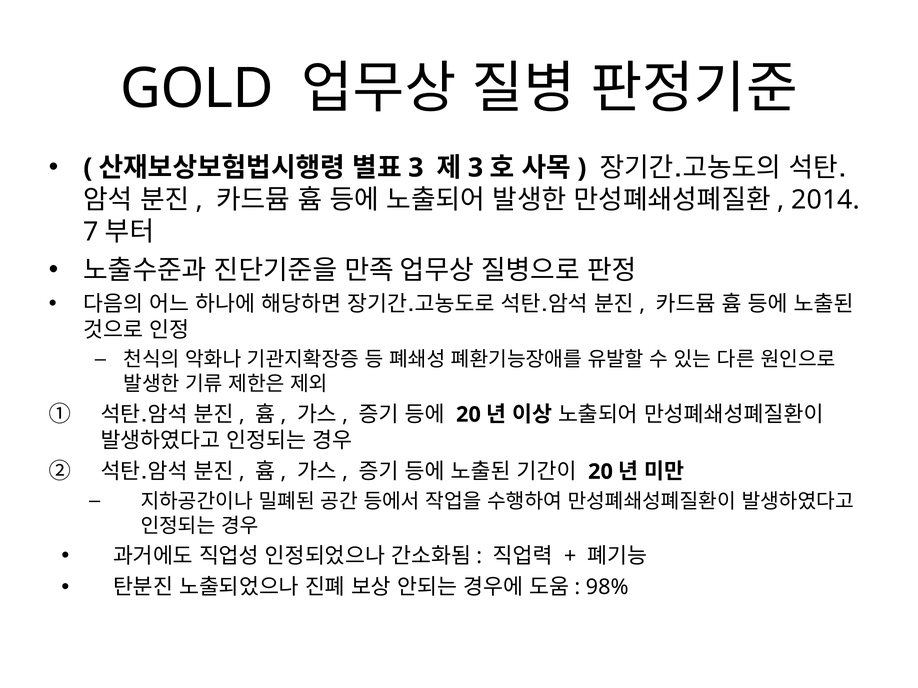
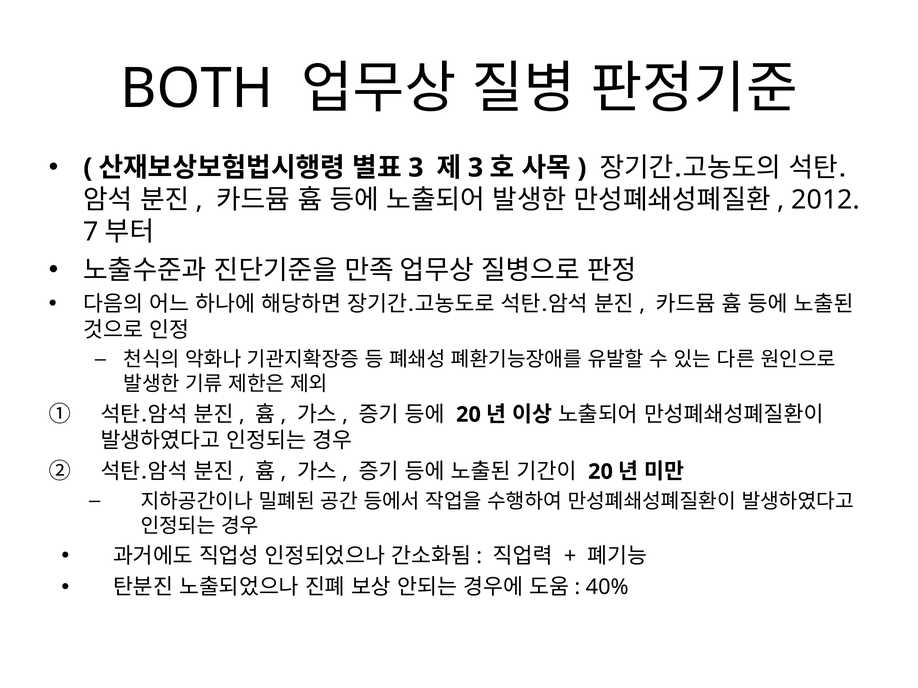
GOLD: GOLD -> BOTH
2014: 2014 -> 2012
98%: 98% -> 40%
